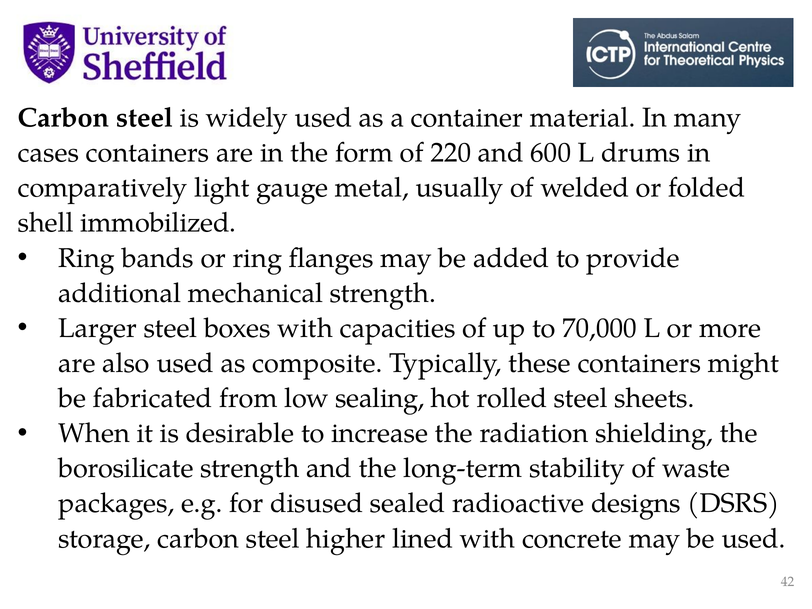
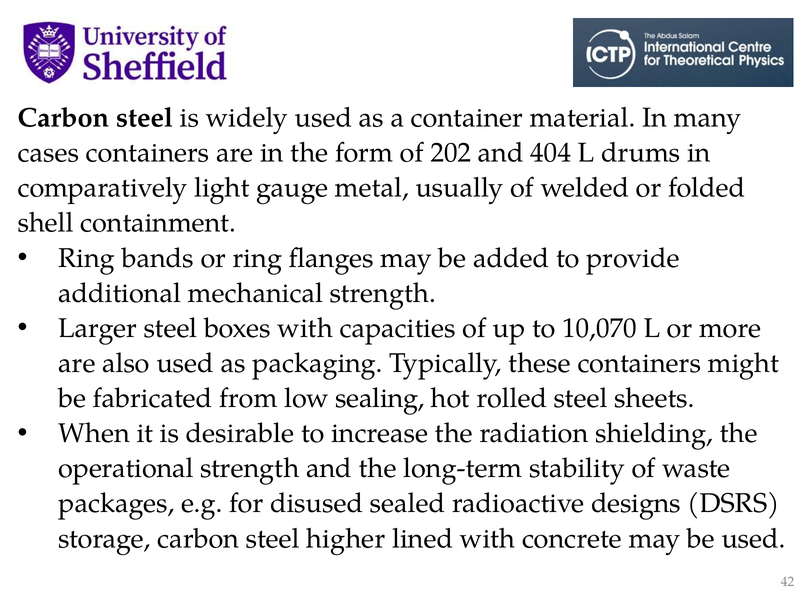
220: 220 -> 202
600: 600 -> 404
immobilized: immobilized -> containment
70,000: 70,000 -> 10,070
composite: composite -> packaging
borosilicate: borosilicate -> operational
